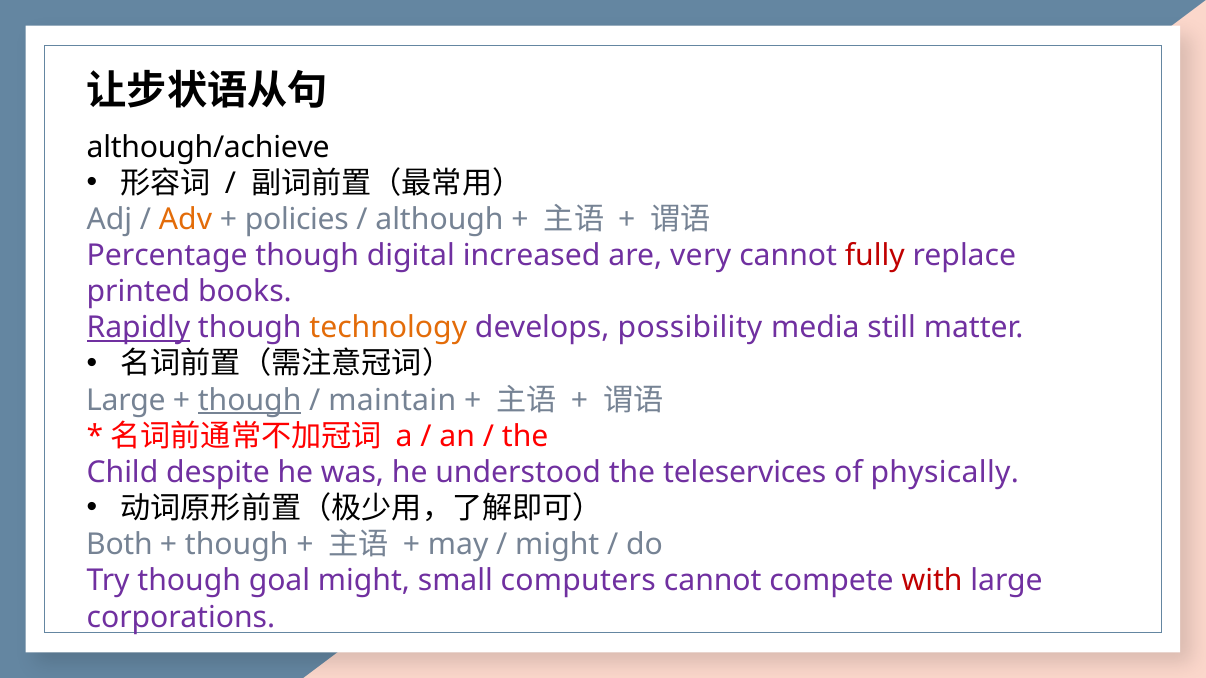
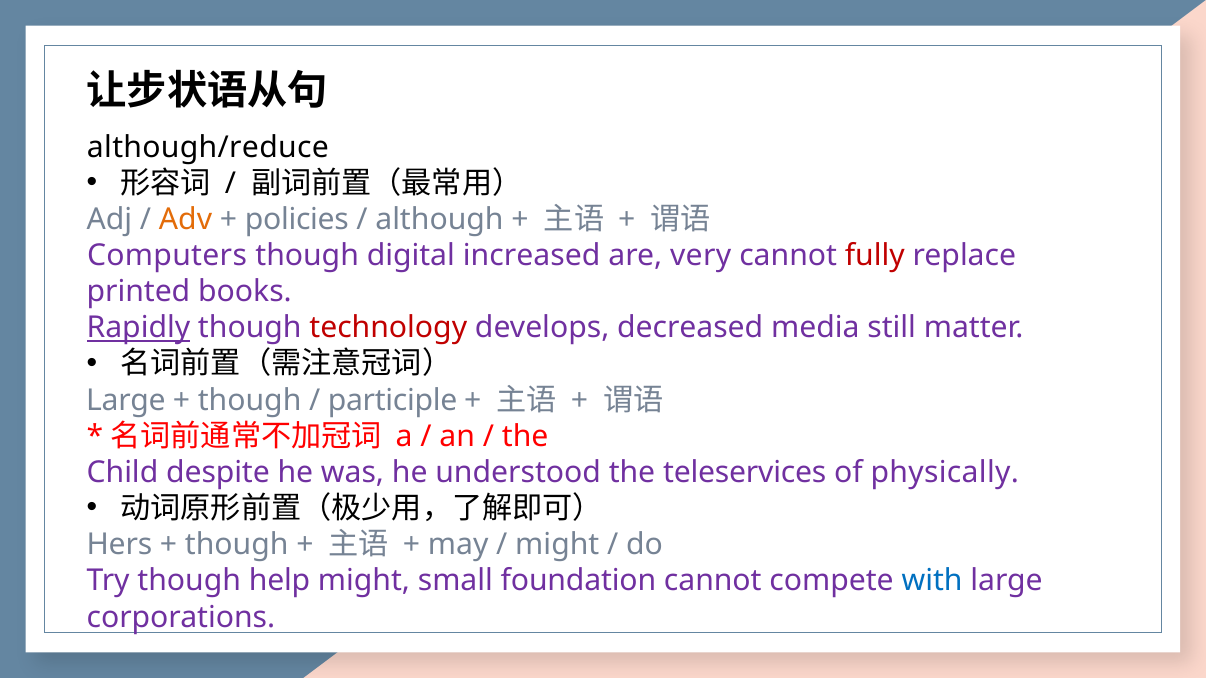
although/achieve: although/achieve -> although/reduce
Percentage: Percentage -> Computers
technology colour: orange -> red
possibility: possibility -> decreased
though at (250, 400) underline: present -> none
maintain: maintain -> participle
Both: Both -> Hers
goal: goal -> help
computers: computers -> foundation
with colour: red -> blue
